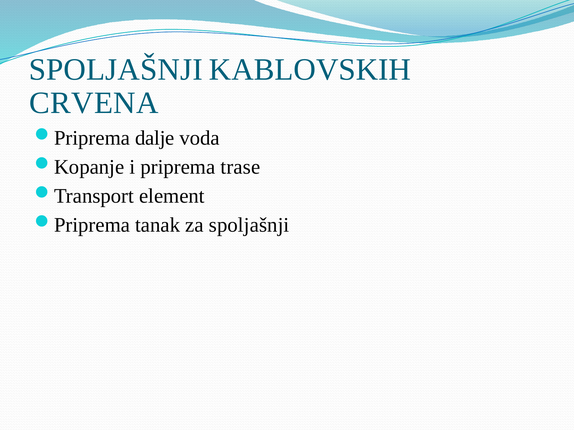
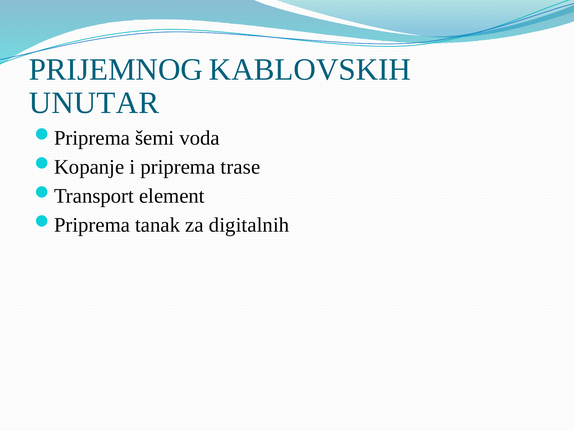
SPOLJAŠNJI at (116, 70): SPOLJAŠNJI -> PRIJEMNOG
CRVENA: CRVENA -> UNUTAR
dalje: dalje -> šemi
za spoljašnji: spoljašnji -> digitalnih
